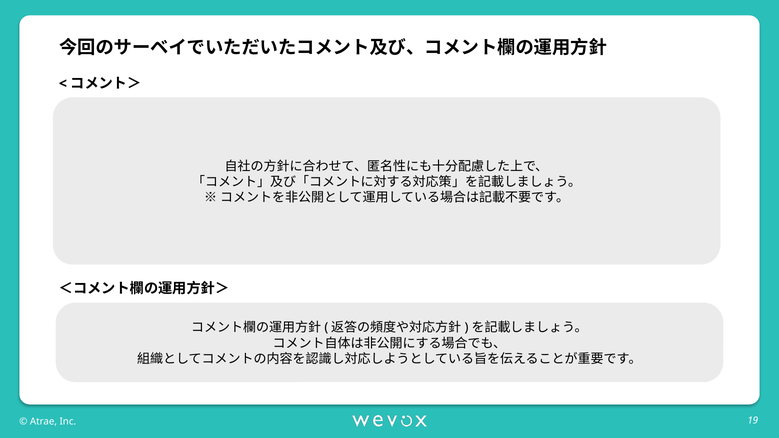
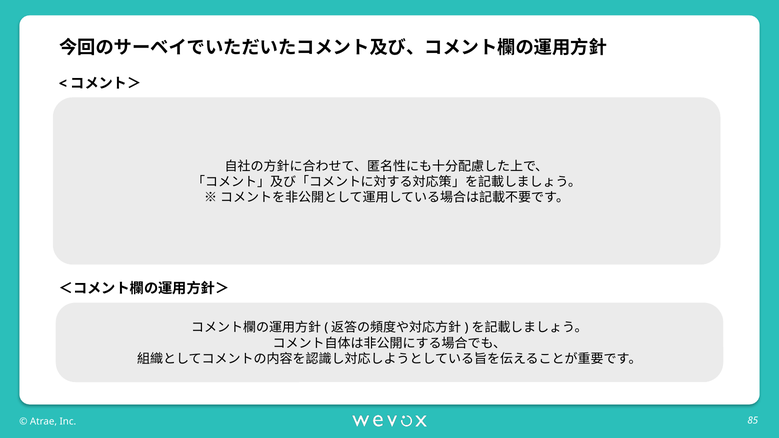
19: 19 -> 85
